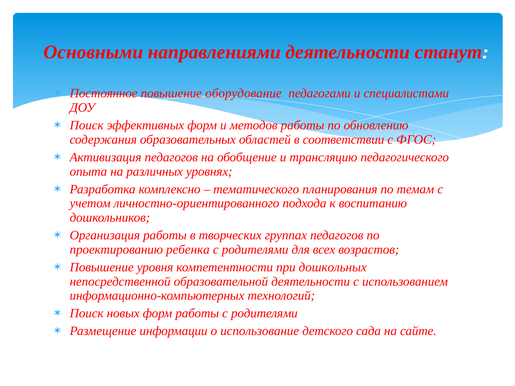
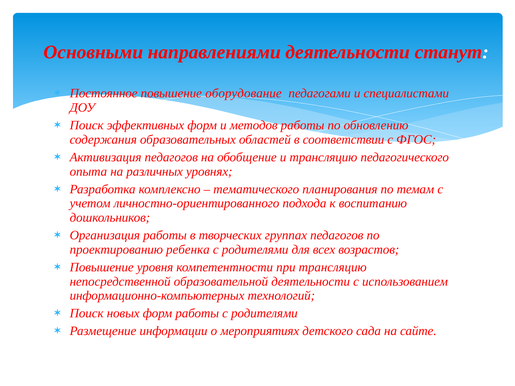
при дошкольных: дошкольных -> трансляцию
использование: использование -> мероприятиях
